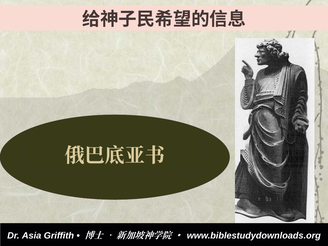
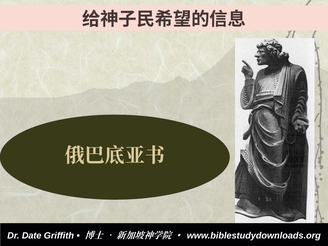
Asia: Asia -> Date
